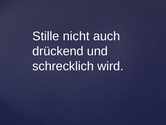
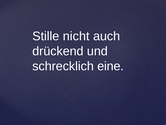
wird: wird -> eine
